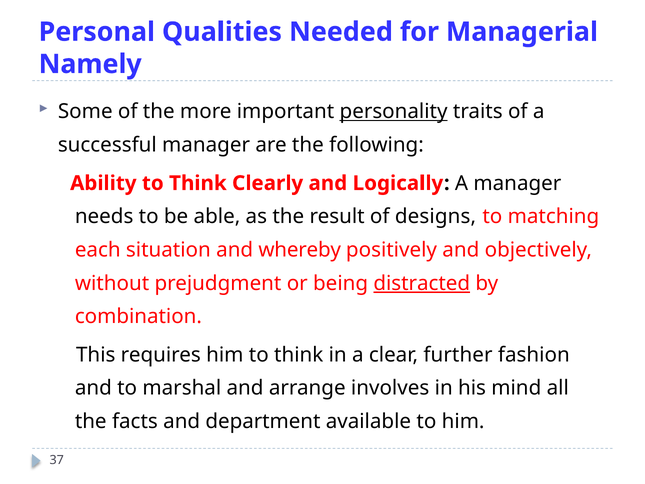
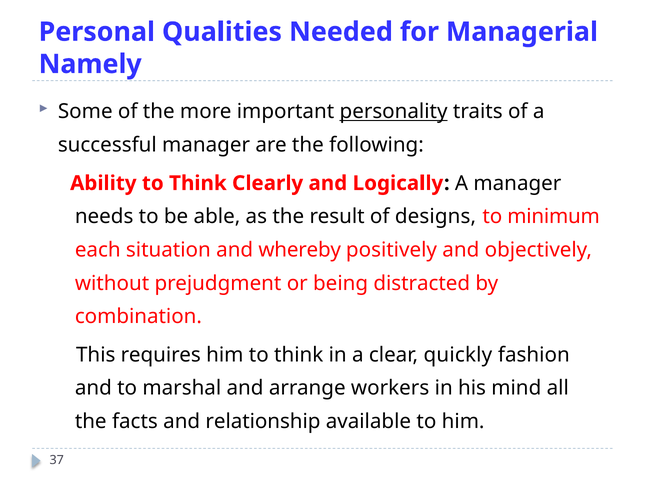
matching: matching -> minimum
distracted underline: present -> none
further: further -> quickly
involves: involves -> workers
department: department -> relationship
